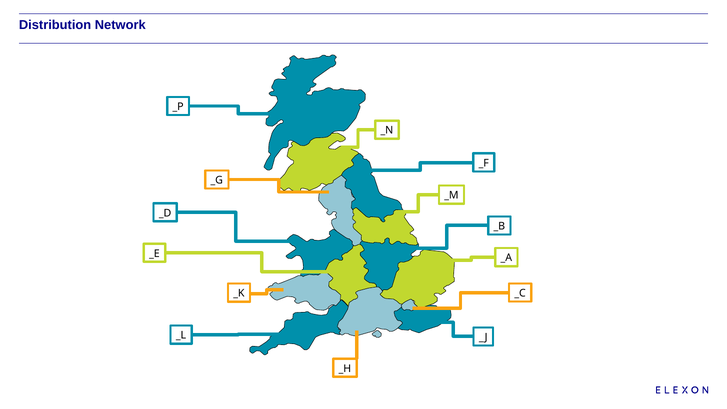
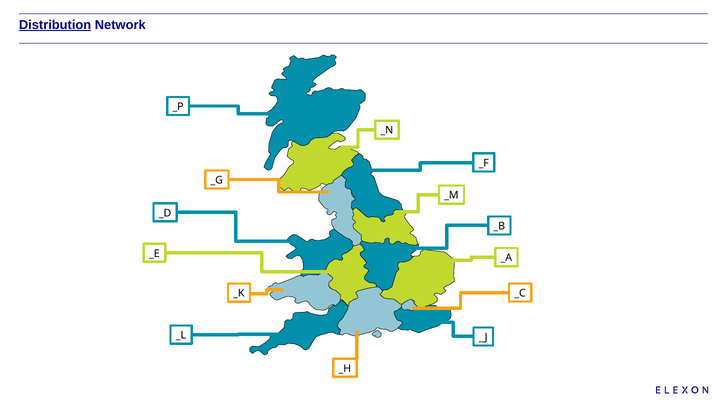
Distribution underline: none -> present
